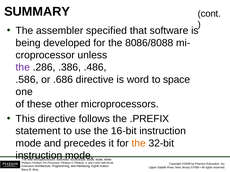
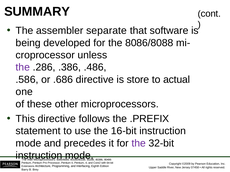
specified: specified -> separate
word: word -> store
space: space -> actual
the at (139, 144) colour: orange -> purple
